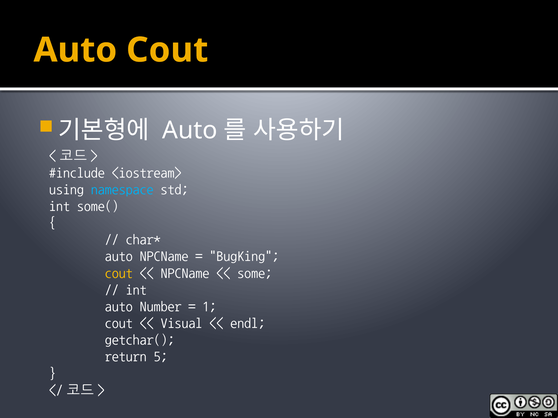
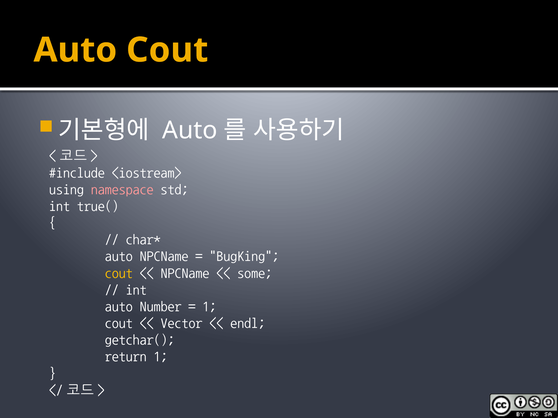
namespace colour: light blue -> pink
some(: some( -> true(
Visual: Visual -> Vector
return 5: 5 -> 1
